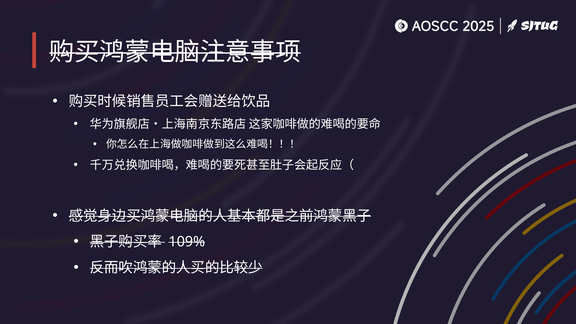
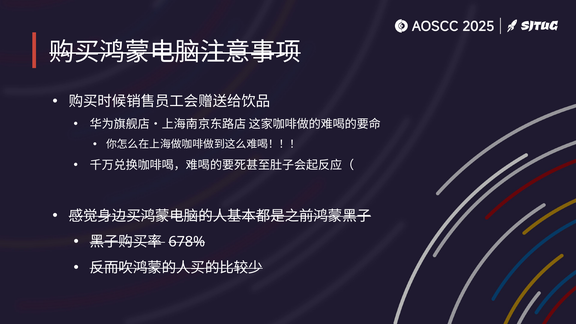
109%: 109% -> 678%
